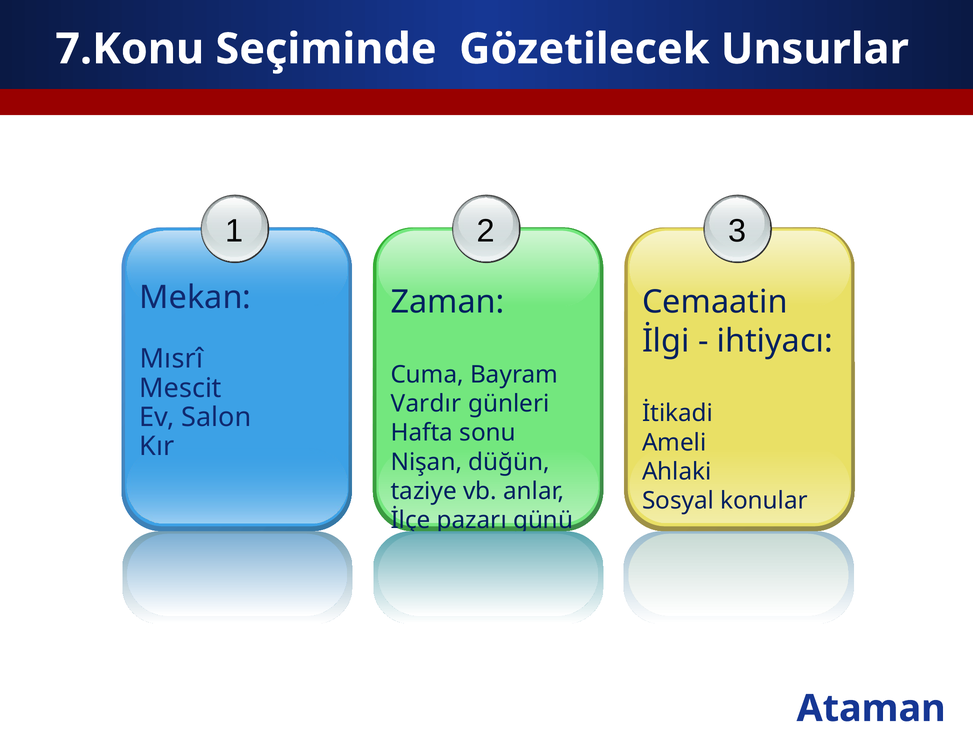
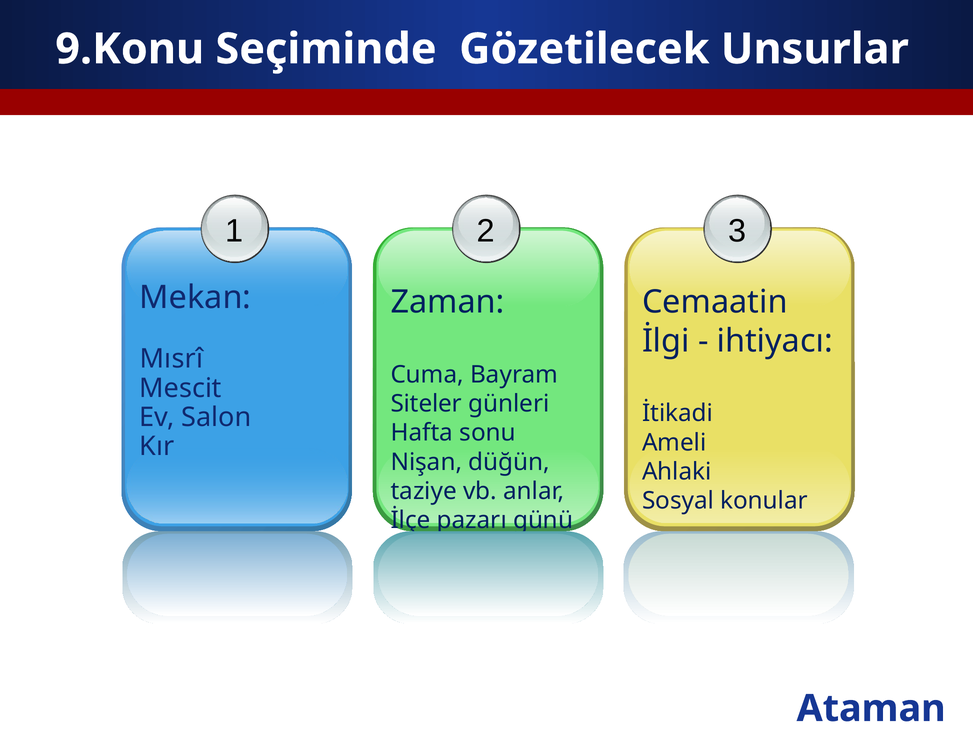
7.Konu: 7.Konu -> 9.Konu
Vardır: Vardır -> Siteler
